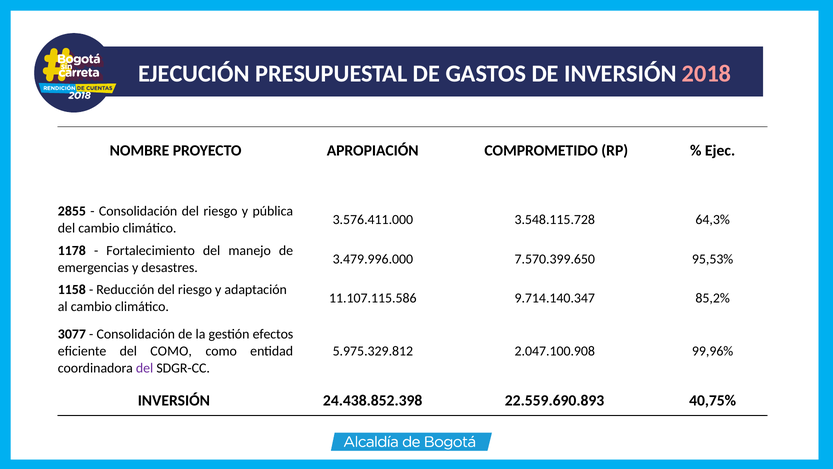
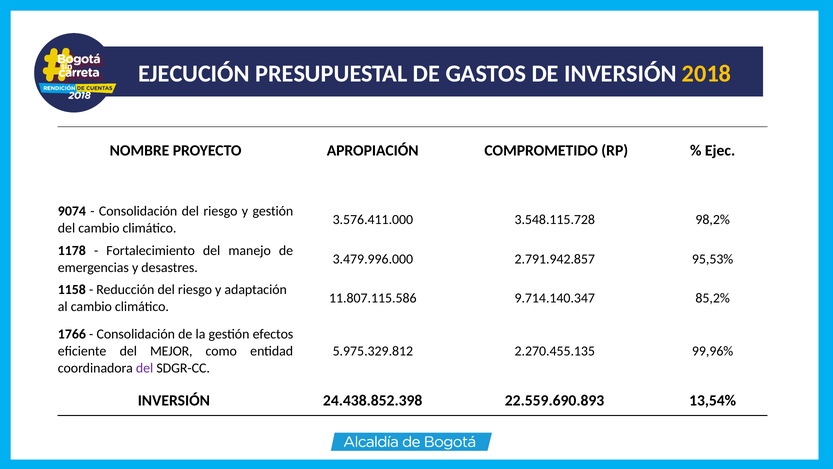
2018 colour: pink -> yellow
2855: 2855 -> 9074
y pública: pública -> gestión
64,3%: 64,3% -> 98,2%
7.570.399.650: 7.570.399.650 -> 2.791.942.857
11.107.115.586: 11.107.115.586 -> 11.807.115.586
3077: 3077 -> 1766
del COMO: COMO -> MEJOR
2.047.100.908: 2.047.100.908 -> 2.270.455.135
40,75%: 40,75% -> 13,54%
